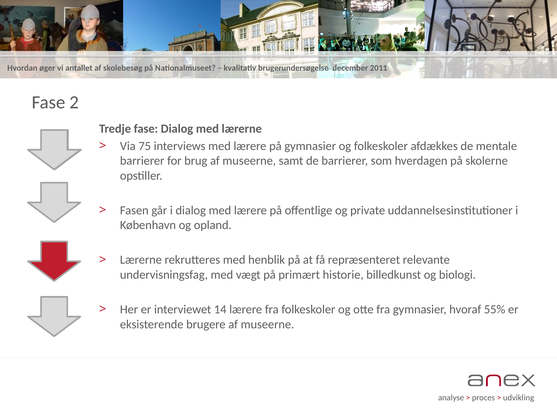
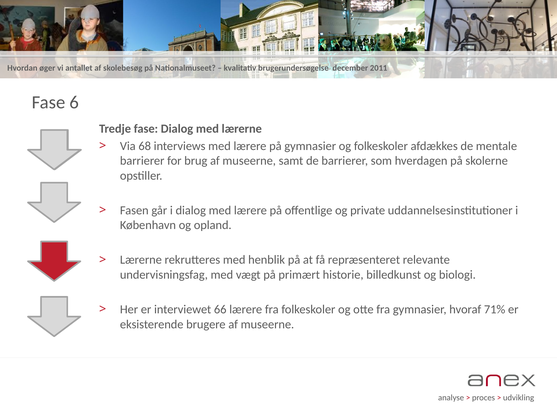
2: 2 -> 6
75: 75 -> 68
14: 14 -> 66
55%: 55% -> 71%
